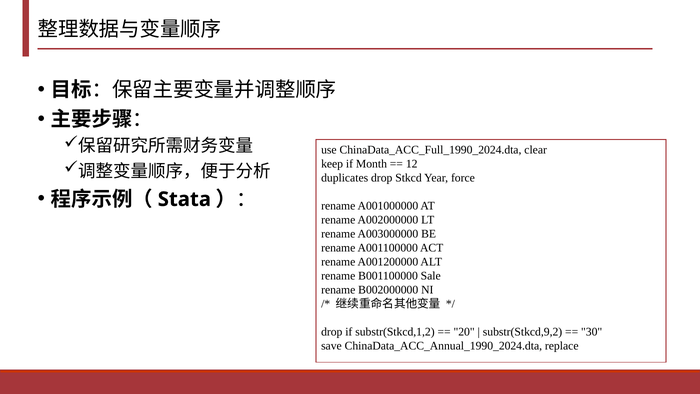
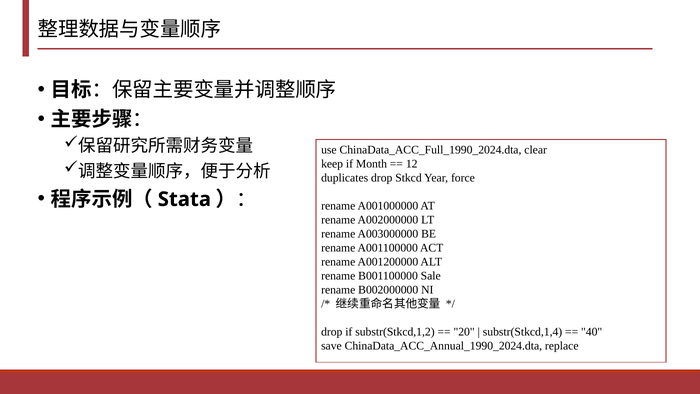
substr(Stkcd,9,2: substr(Stkcd,9,2 -> substr(Stkcd,1,4
30: 30 -> 40
